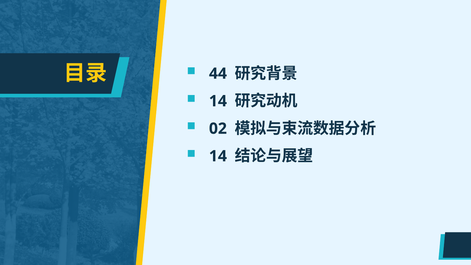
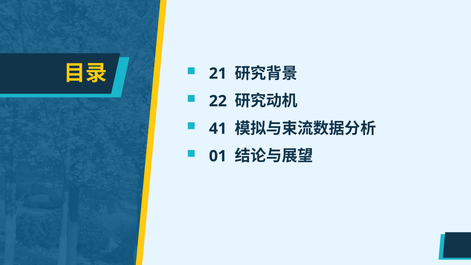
44: 44 -> 21
14 at (218, 101): 14 -> 22
02: 02 -> 41
14 at (218, 156): 14 -> 01
